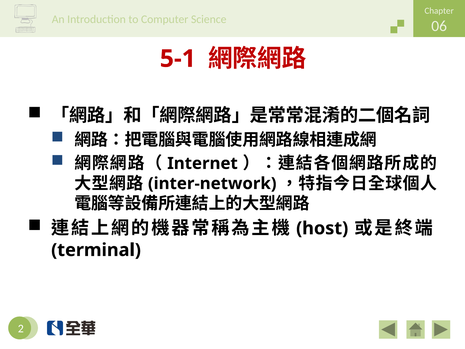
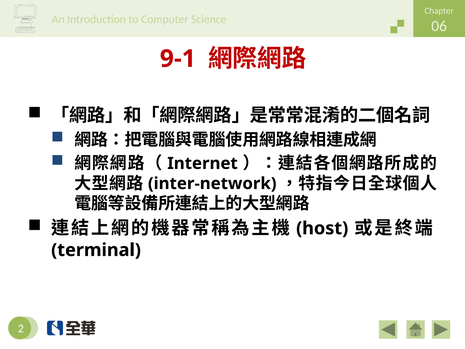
5-1: 5-1 -> 9-1
